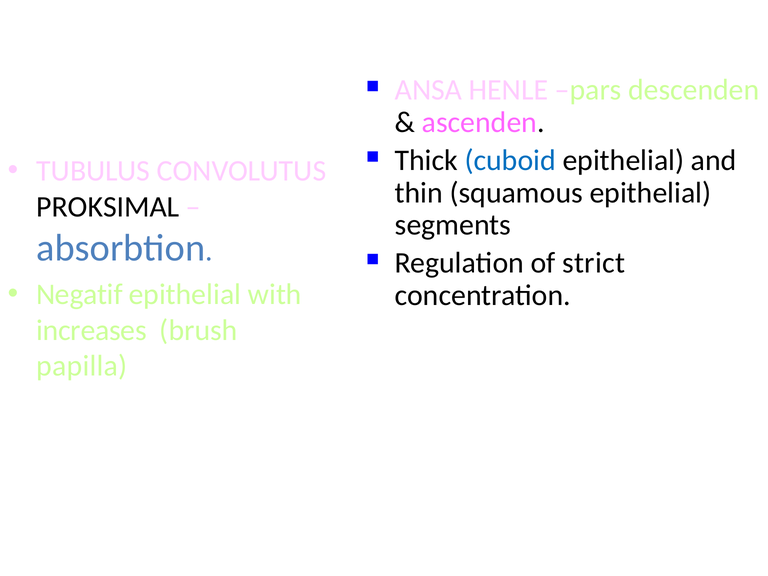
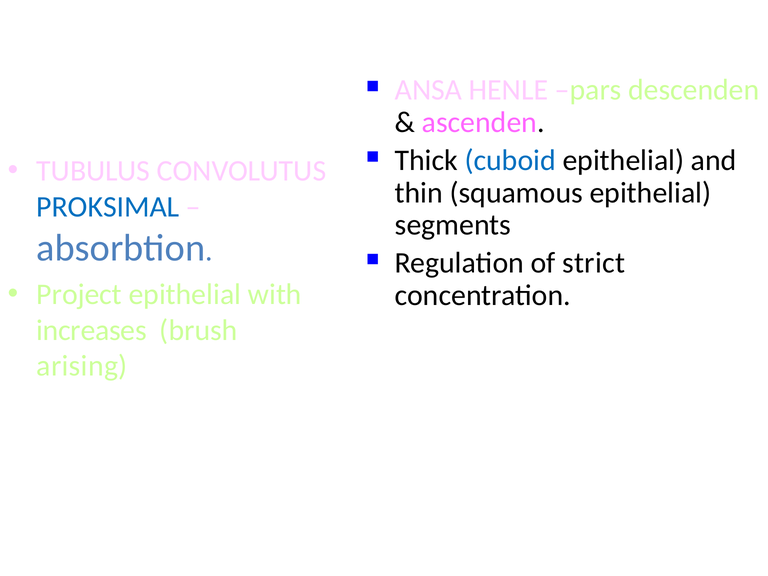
PROKSIMAL colour: black -> blue
Negatif: Negatif -> Project
papilla: papilla -> arising
